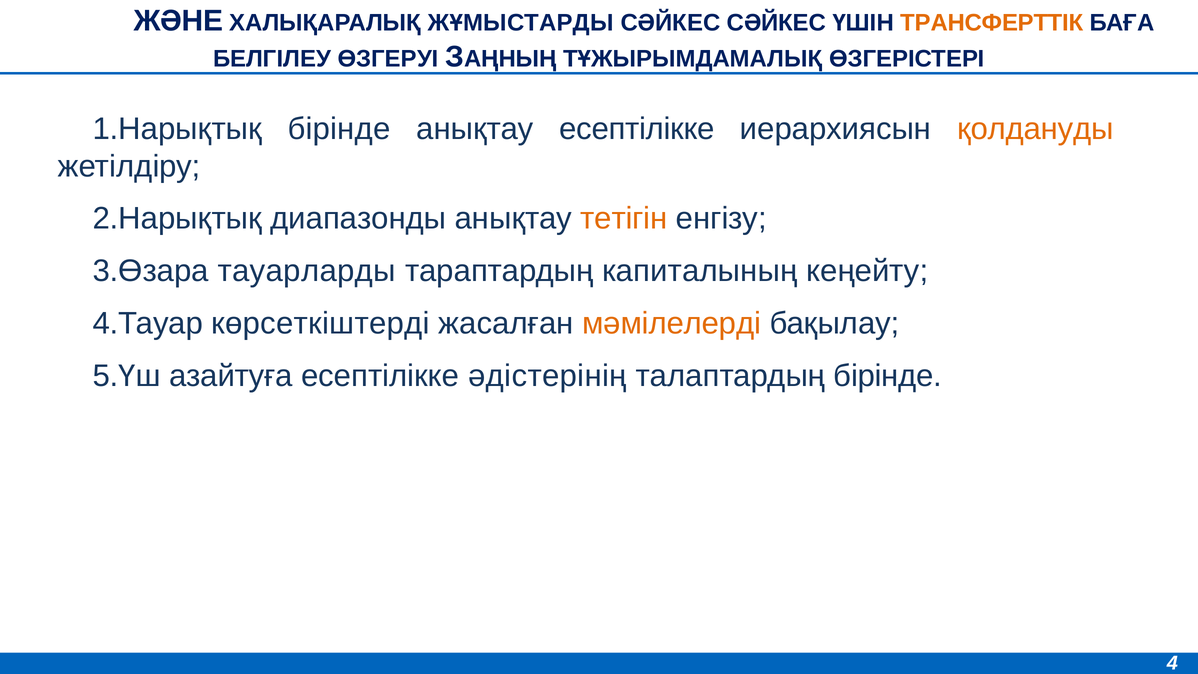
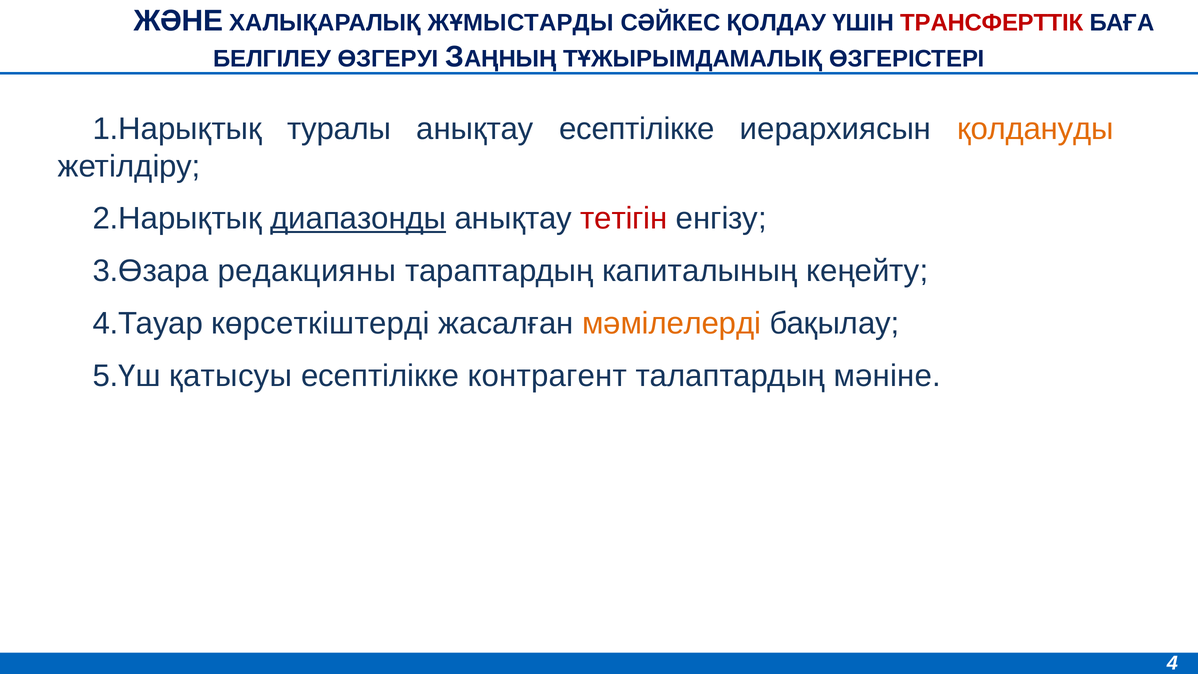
СӘЙКЕС СӘЙКЕС: СӘЙКЕС -> ҚОЛДАУ
ТРАНСФЕРТТІК colour: orange -> red
бірінде at (339, 129): бірінде -> туралы
диапазонды underline: none -> present
тетігін colour: orange -> red
тауарларды: тауарларды -> редакцияны
азайтуға: азайтуға -> қатысуы
әдістерінің: әдістерінің -> контрагент
талаптардың бірінде: бірінде -> мәніне
